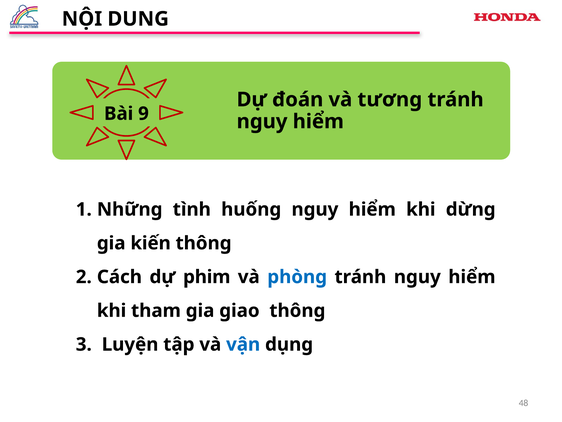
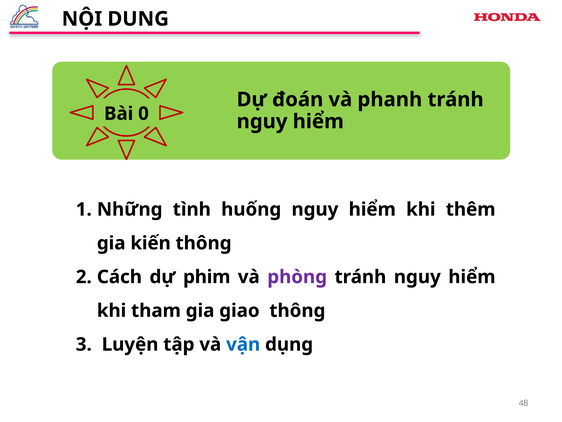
tương: tương -> phanh
9: 9 -> 0
dừng: dừng -> thêm
phòng colour: blue -> purple
